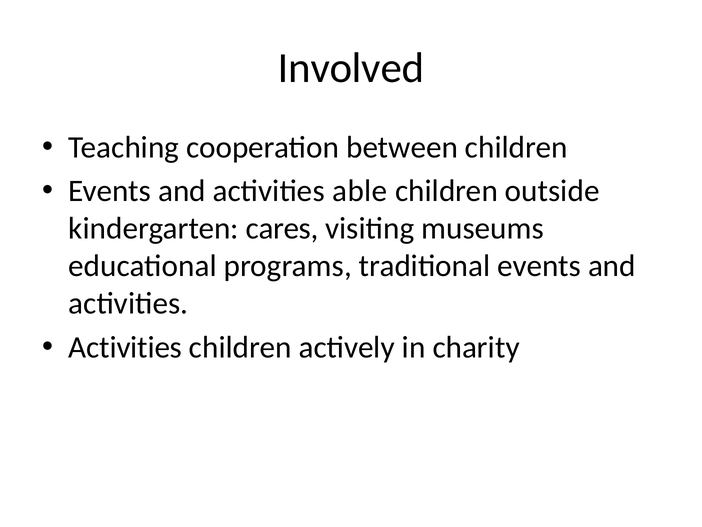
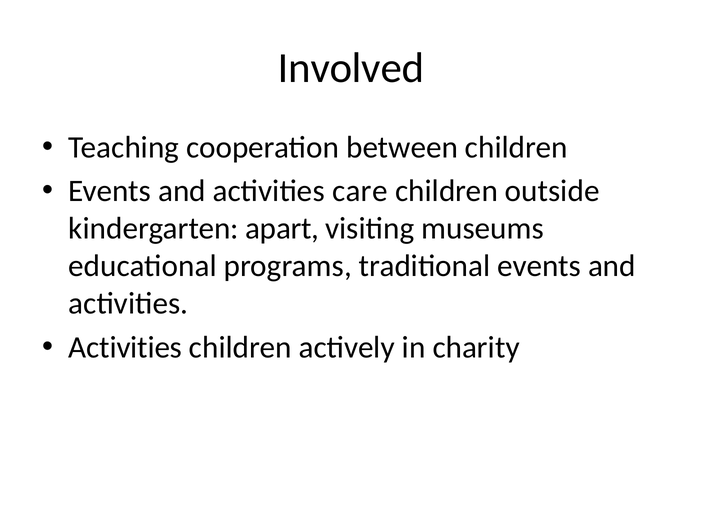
able: able -> care
cares: cares -> apart
